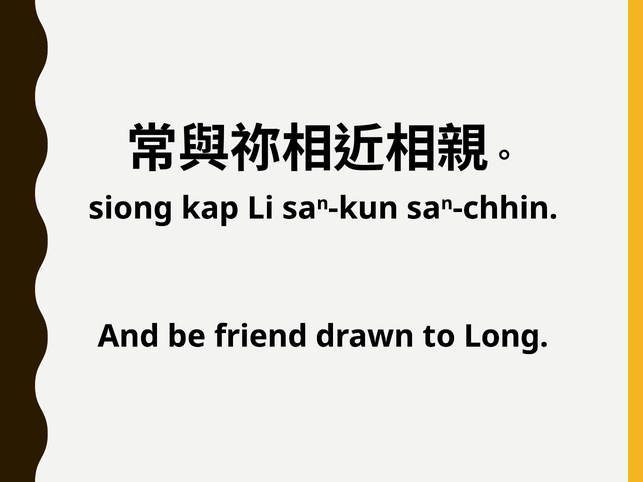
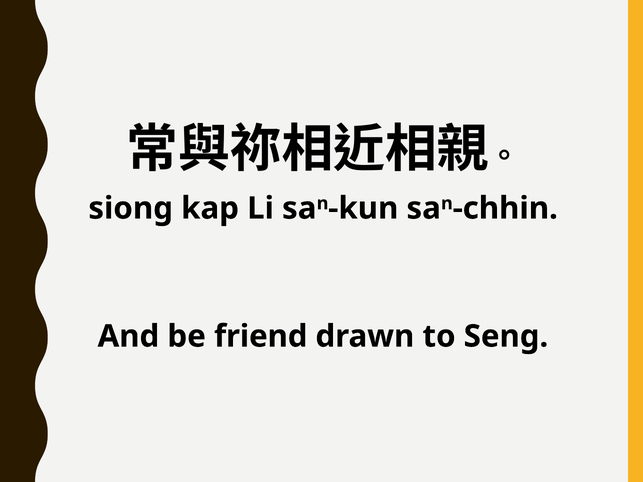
Long: Long -> Seng
